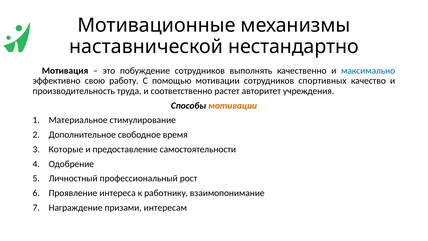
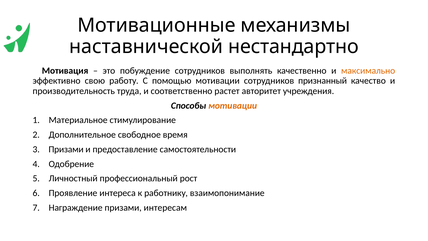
максимально colour: blue -> orange
спортивных: спортивных -> признанный
Которые at (66, 149): Которые -> Призами
